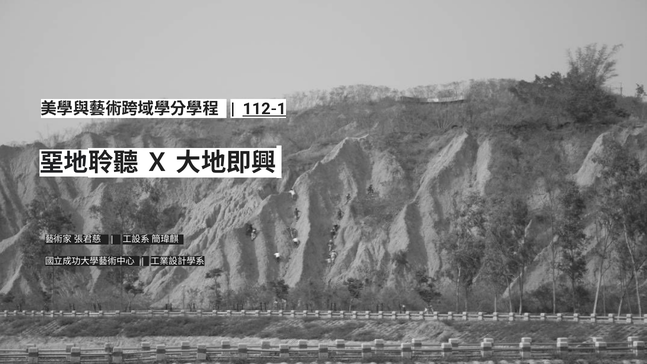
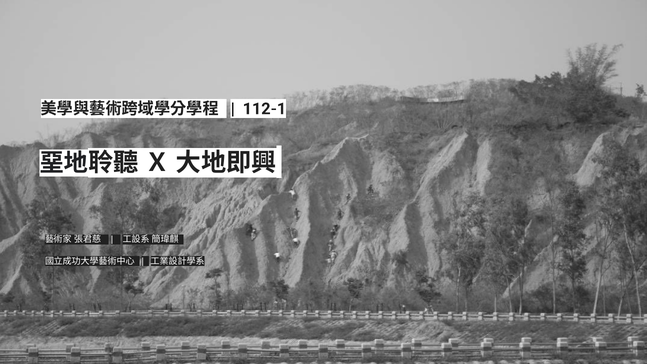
112-1 underline: present -> none
